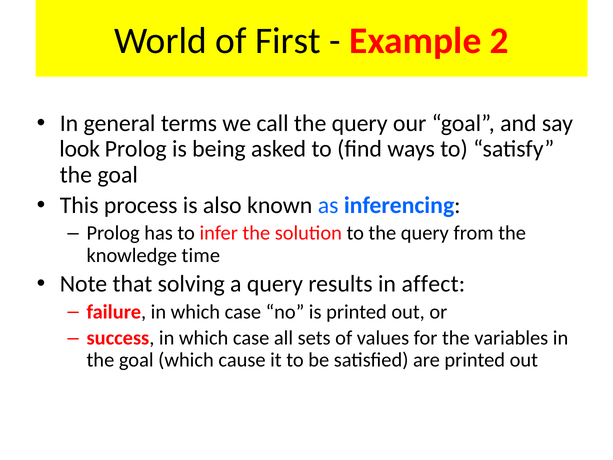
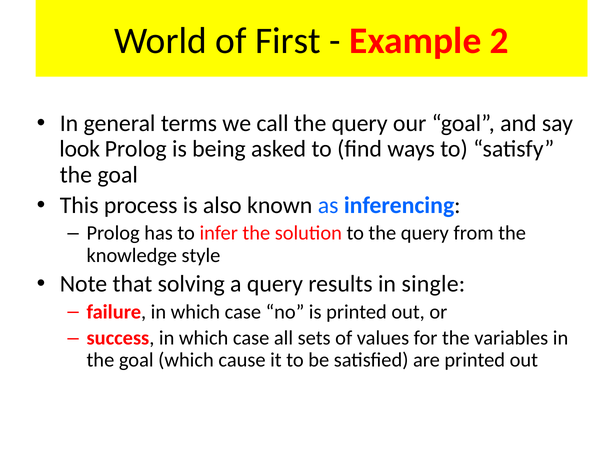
time: time -> style
affect: affect -> single
